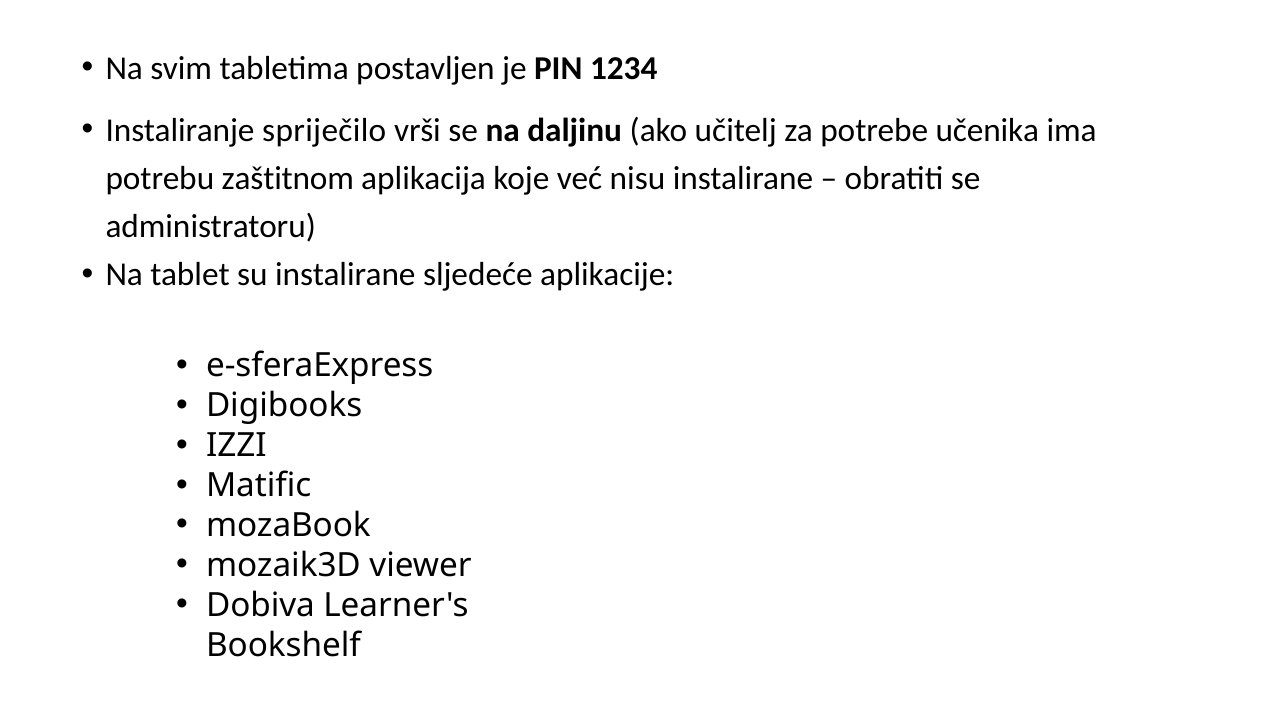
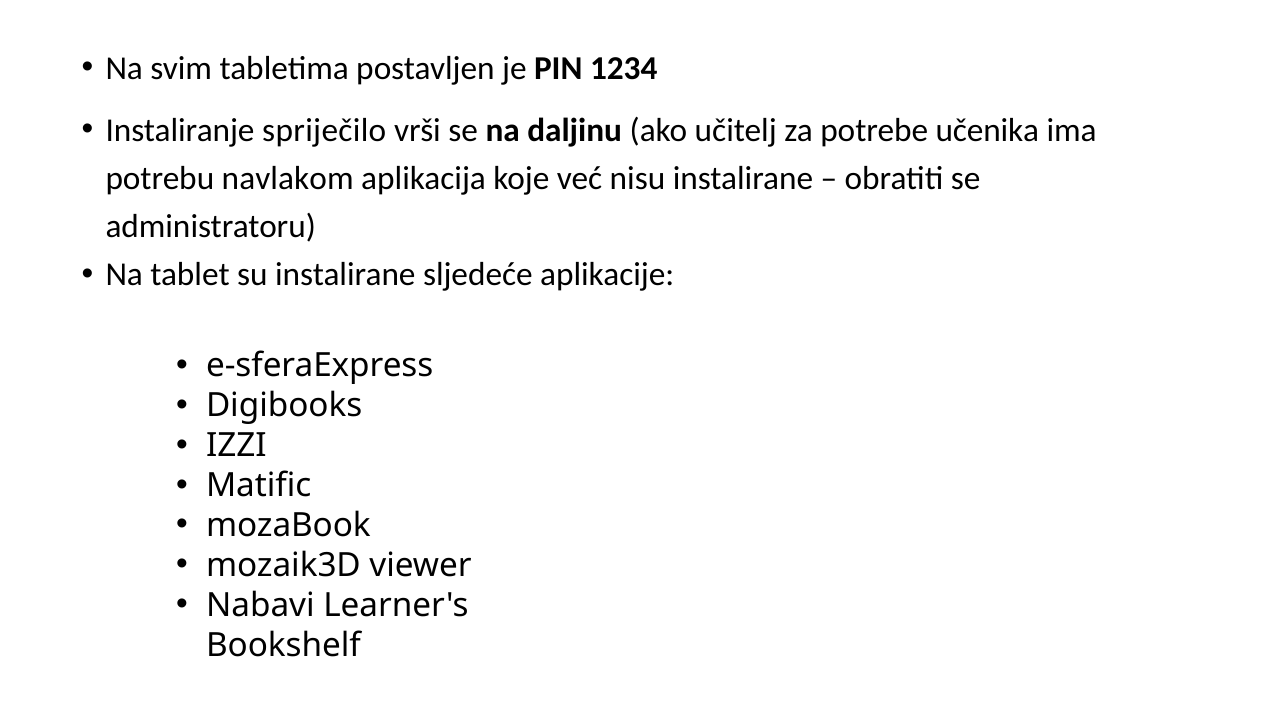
zaštitnom: zaštitnom -> navlakom
Dobiva: Dobiva -> Nabavi
